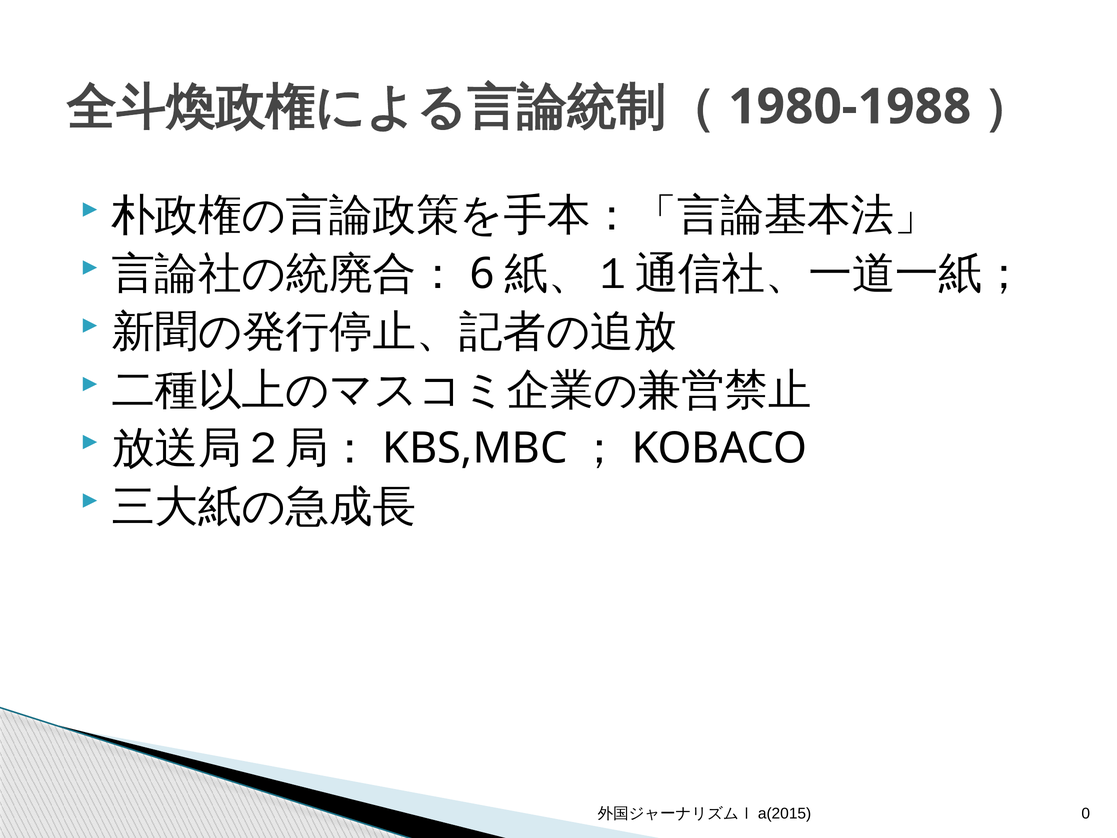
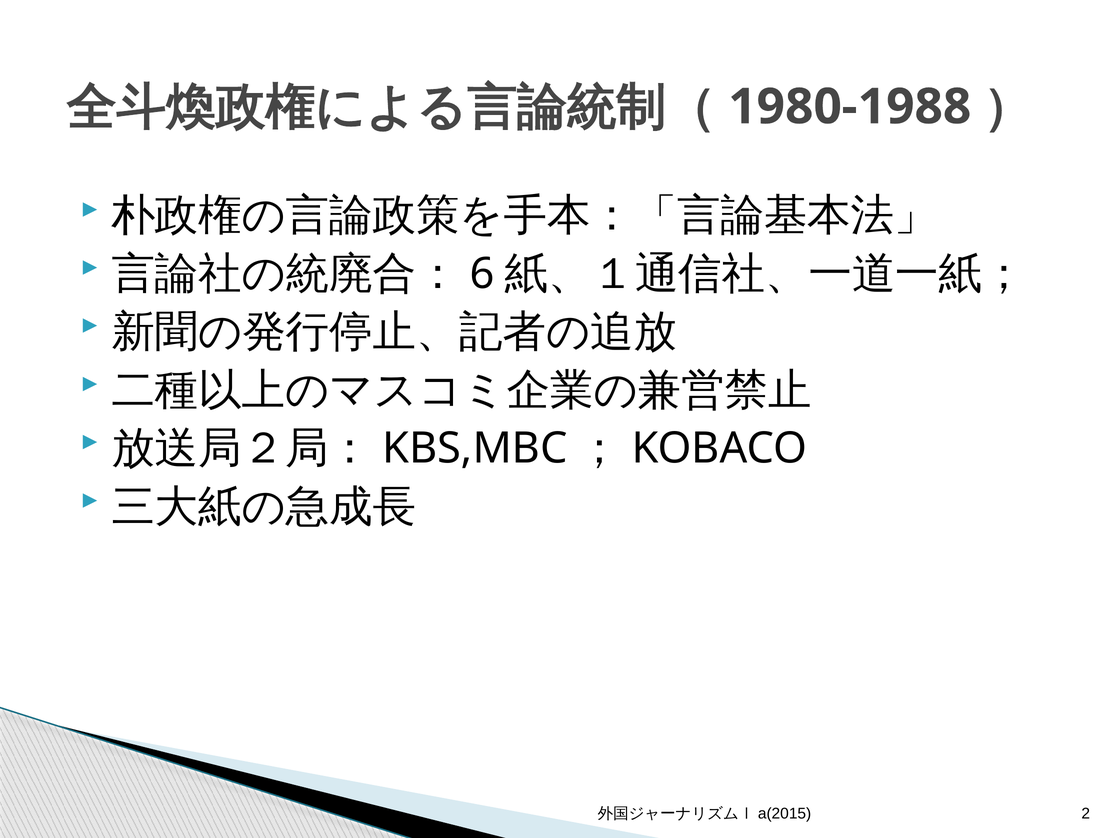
0: 0 -> 2
